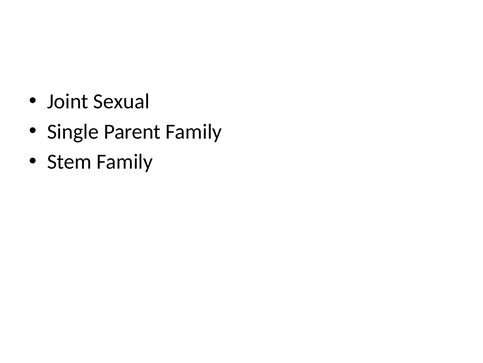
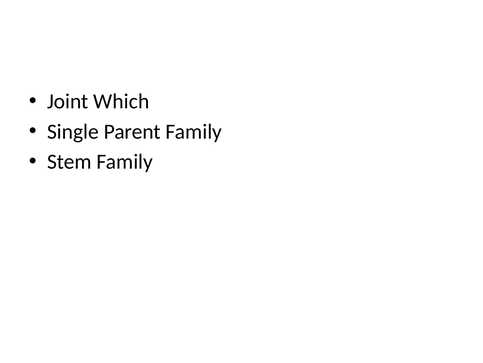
Sexual: Sexual -> Which
